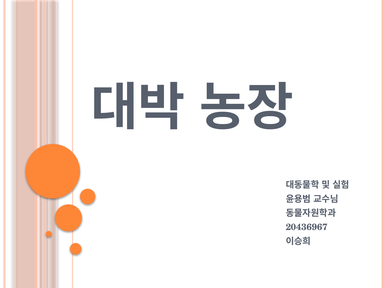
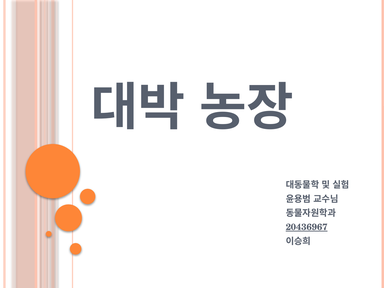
20436967 underline: none -> present
